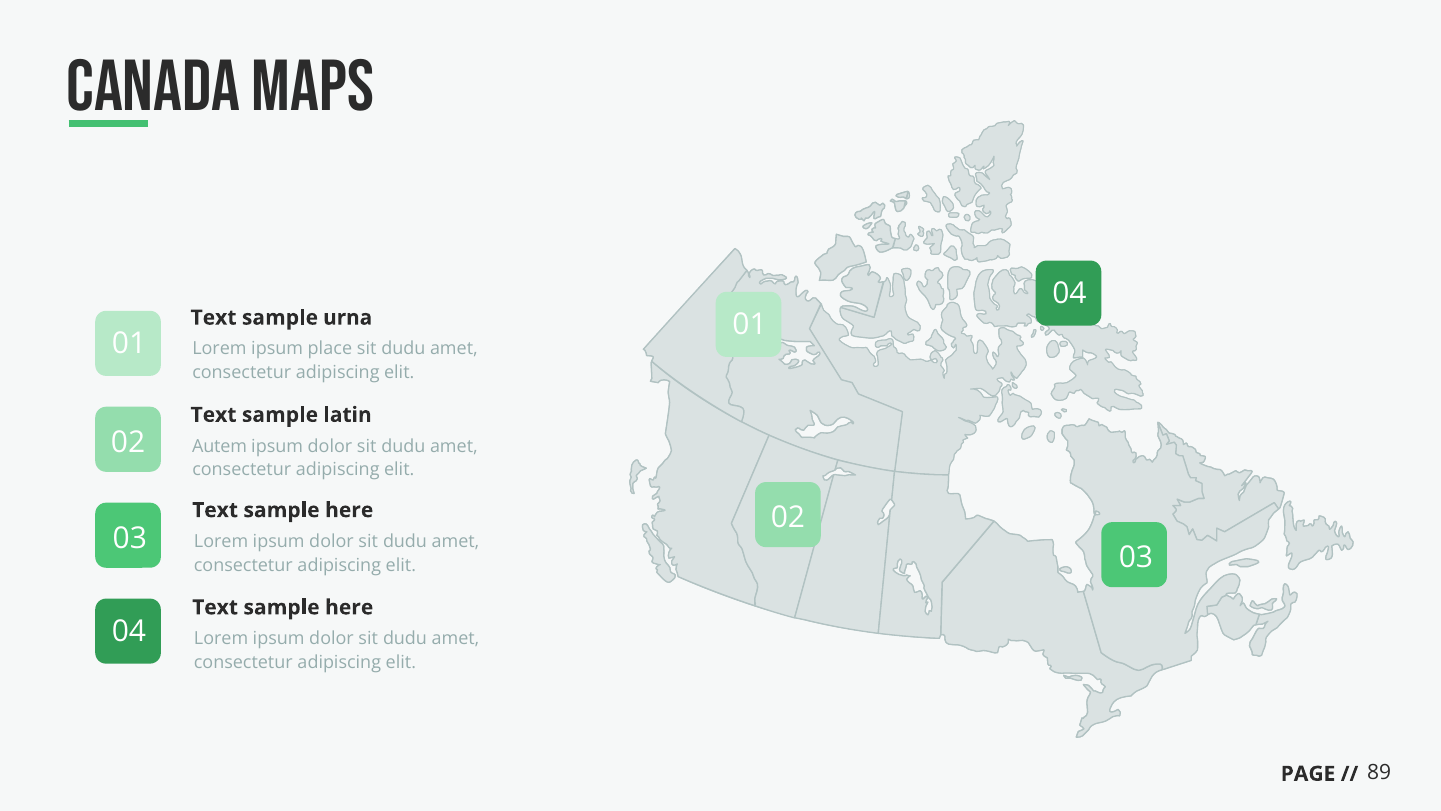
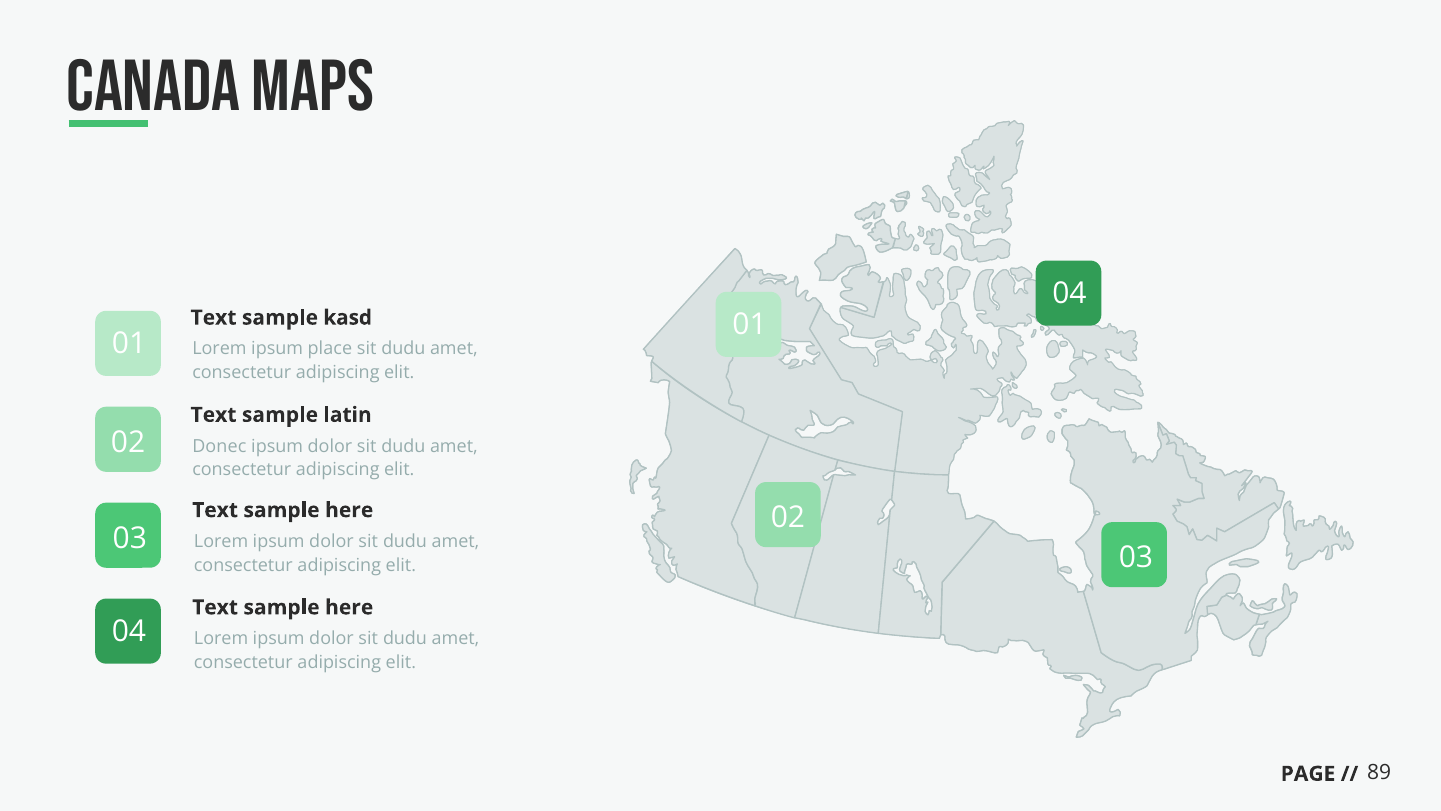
urna: urna -> kasd
Autem: Autem -> Donec
